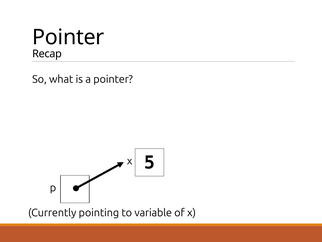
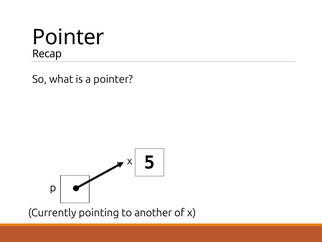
variable: variable -> another
